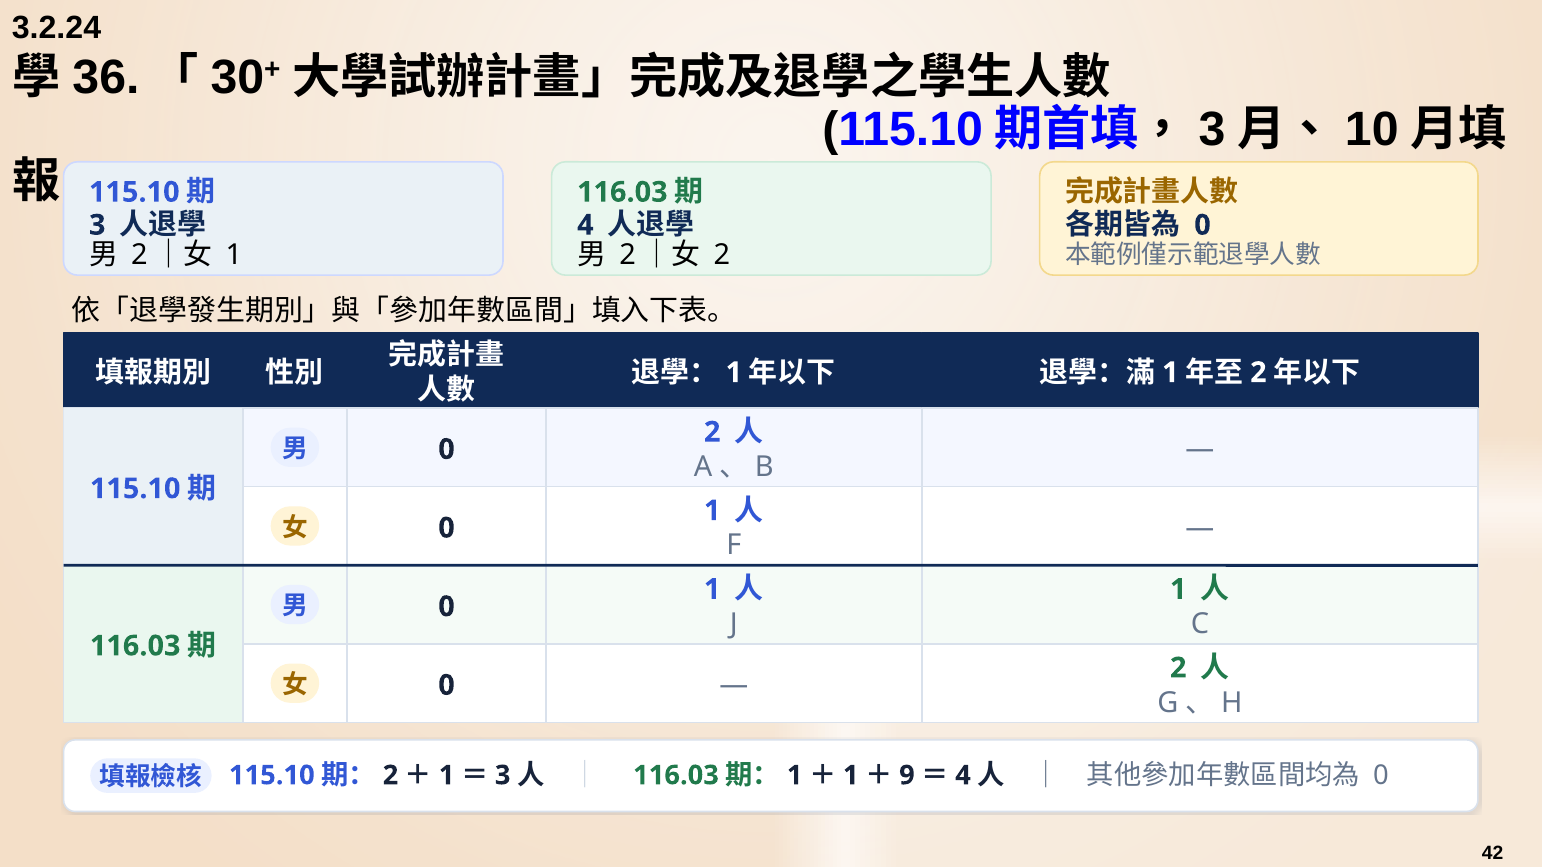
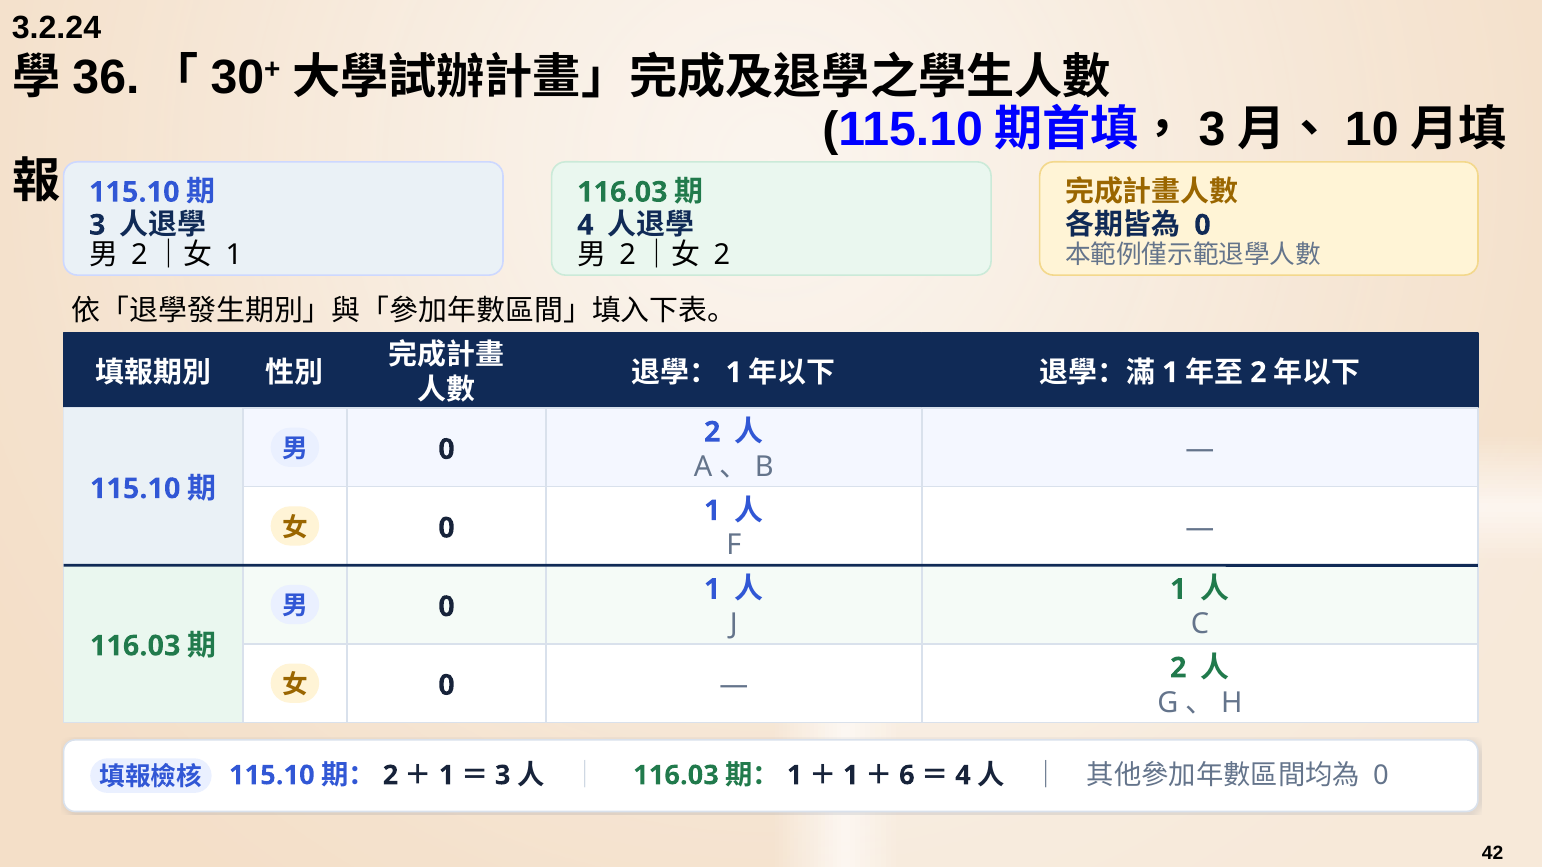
9: 9 -> 6
